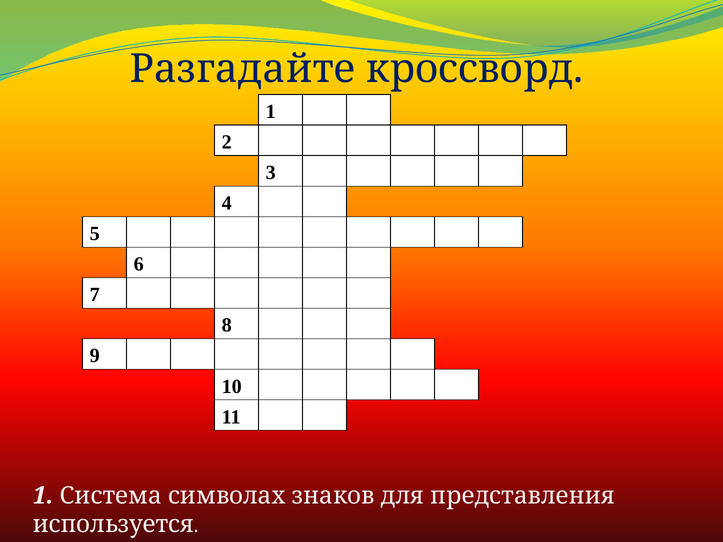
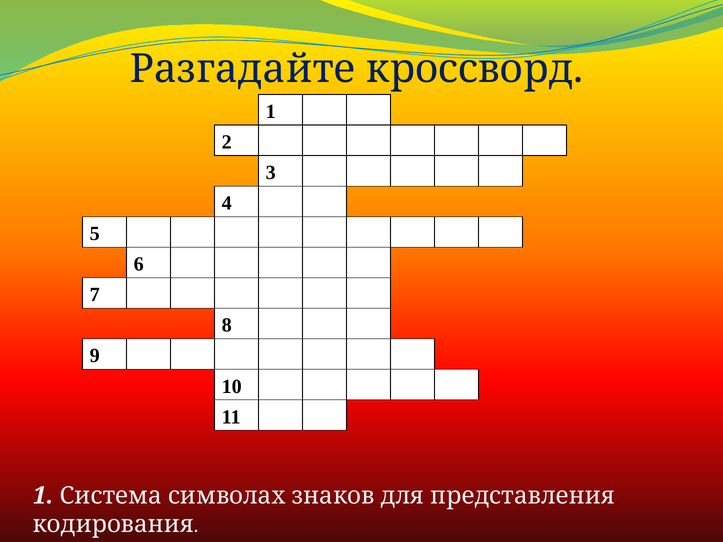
используется: используется -> кодирования
